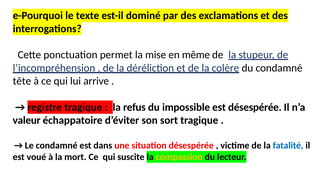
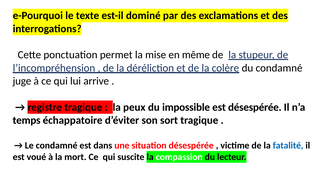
tête: tête -> juge
refus: refus -> peux
valeur: valeur -> temps
compassion colour: yellow -> white
